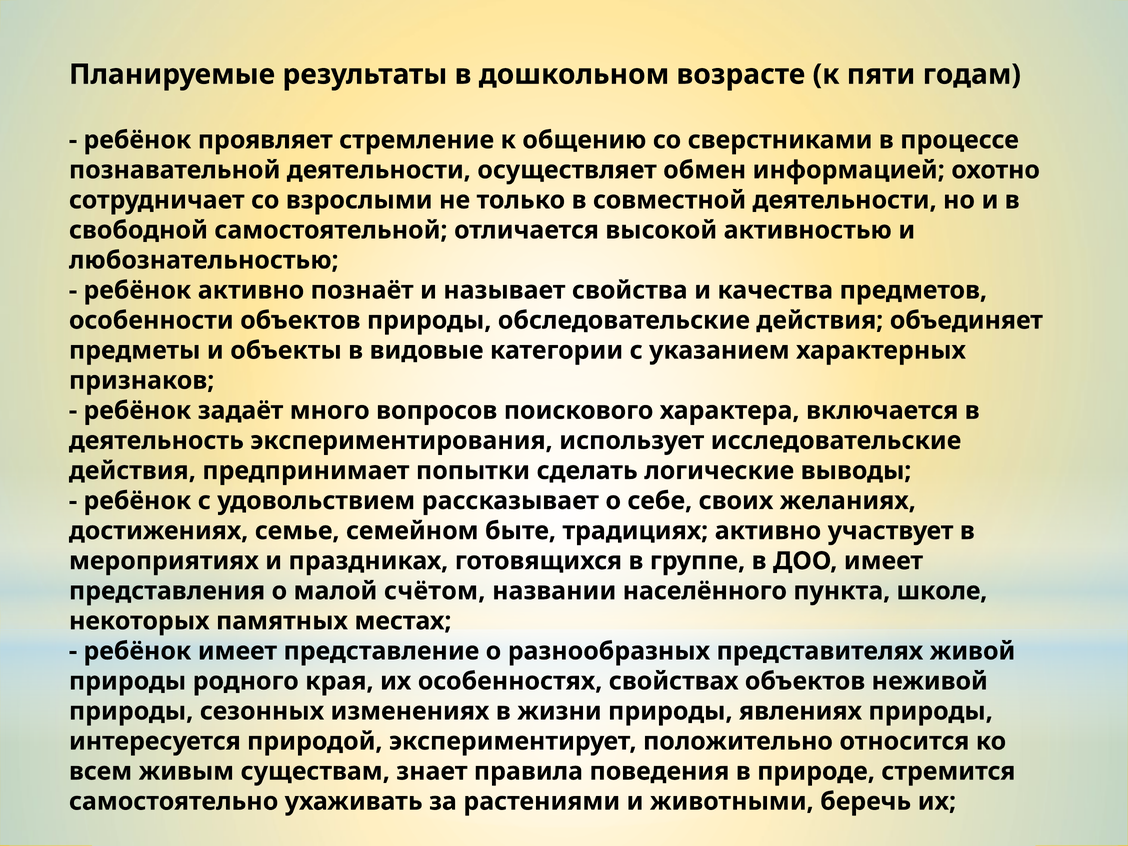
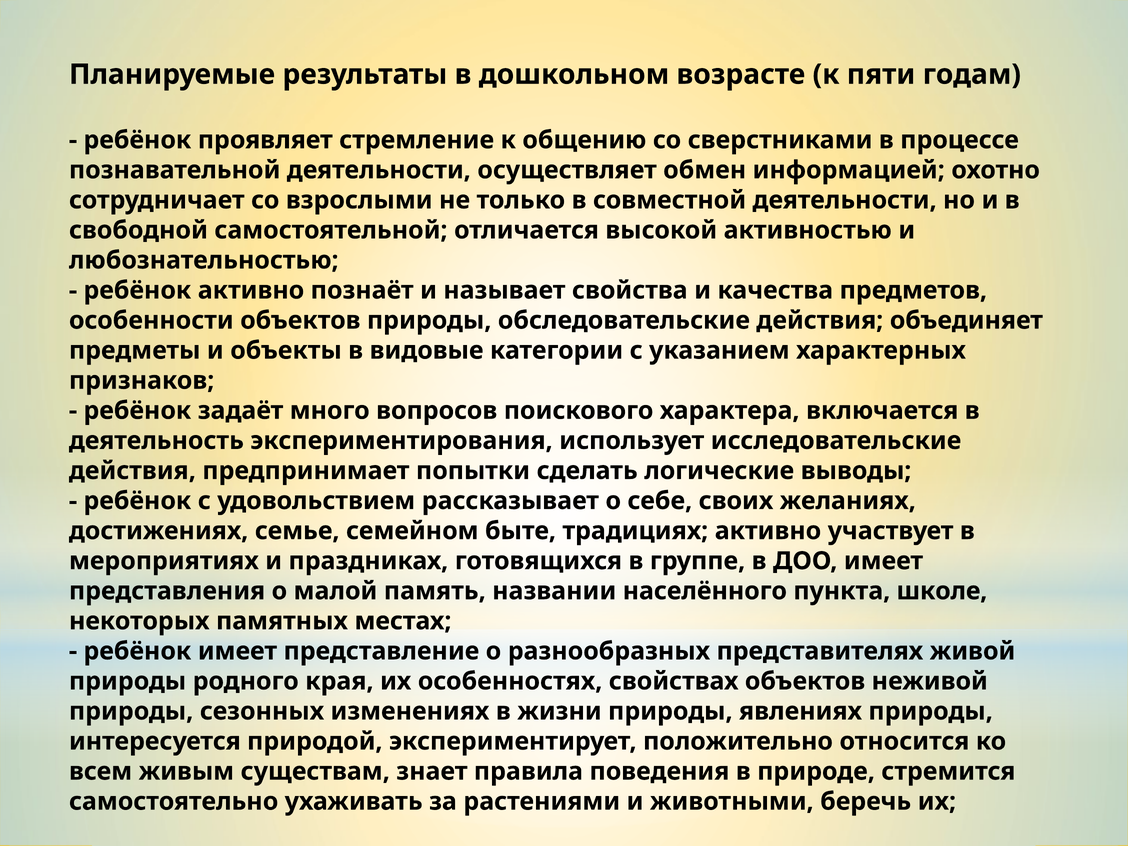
счётом: счётом -> память
